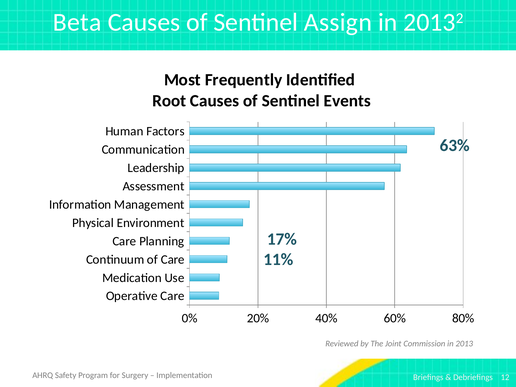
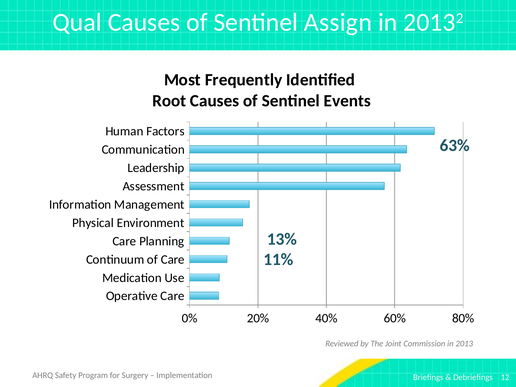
Beta: Beta -> Qual
17%: 17% -> 13%
